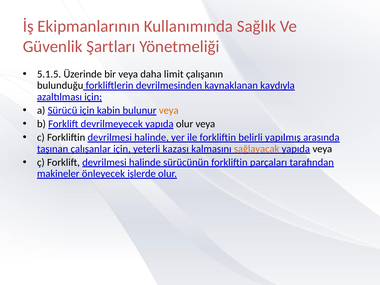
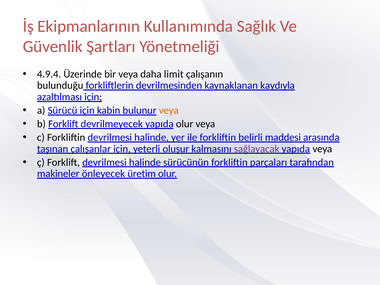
5.1.5: 5.1.5 -> 4.9.4
yapılmış: yapılmış -> maddesi
kazası: kazası -> oluşur
sağlayacak colour: orange -> purple
işlerde: işlerde -> üretim
